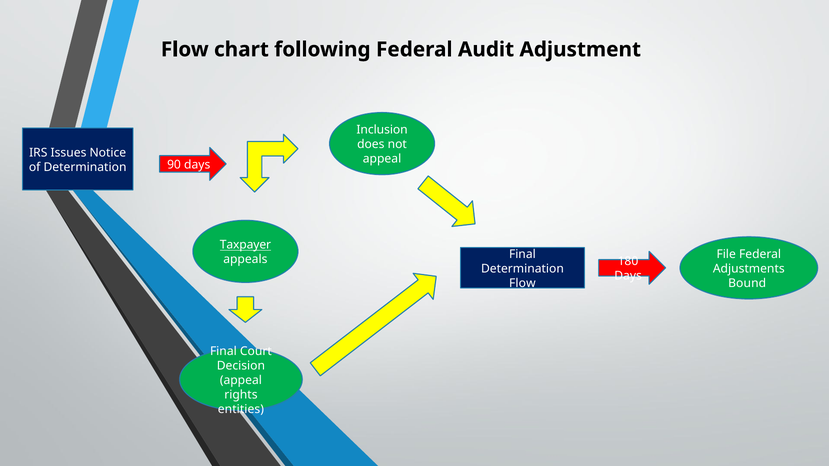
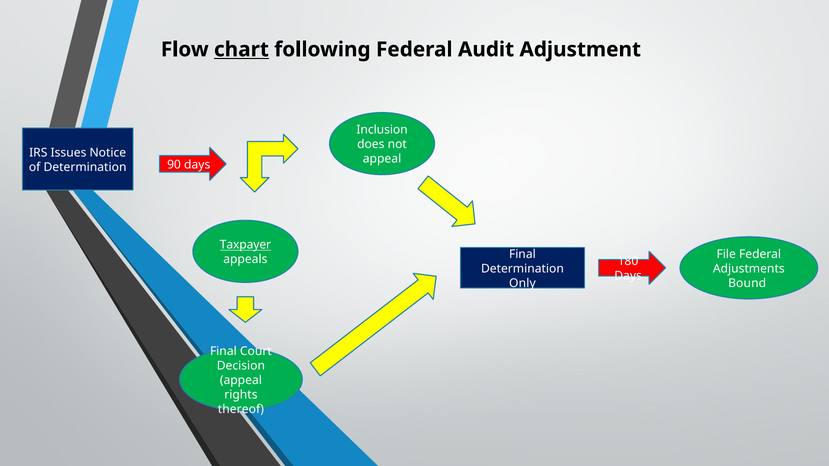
chart underline: none -> present
Flow at (522, 283): Flow -> Only
entities: entities -> thereof
